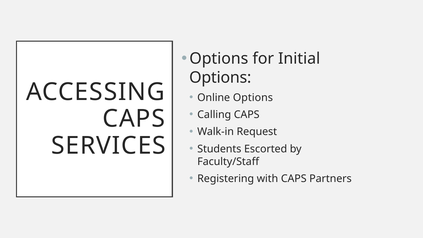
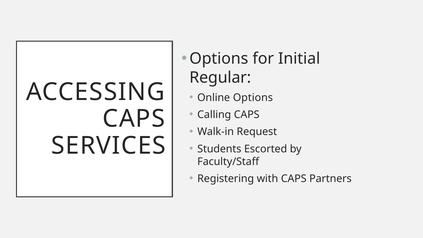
Options at (220, 78): Options -> Regular
